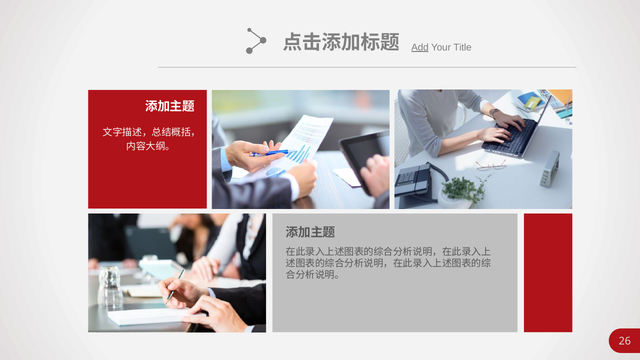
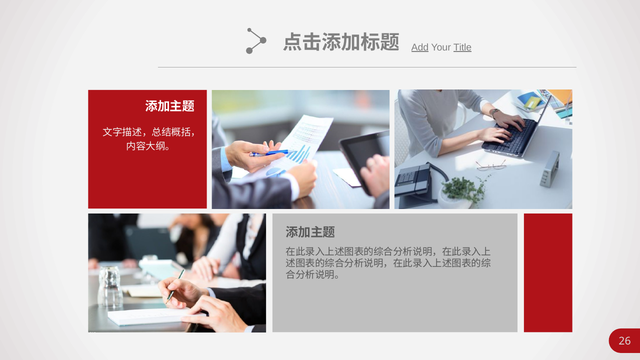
Title underline: none -> present
